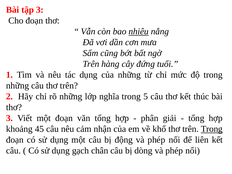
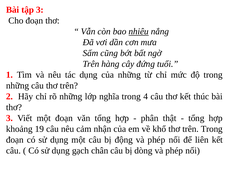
5: 5 -> 4
giải: giải -> thật
45: 45 -> 19
Trong at (212, 129) underline: present -> none
